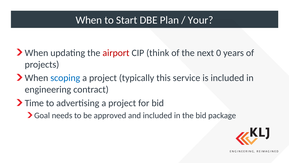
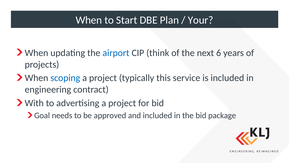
airport colour: red -> blue
0: 0 -> 6
Time: Time -> With
